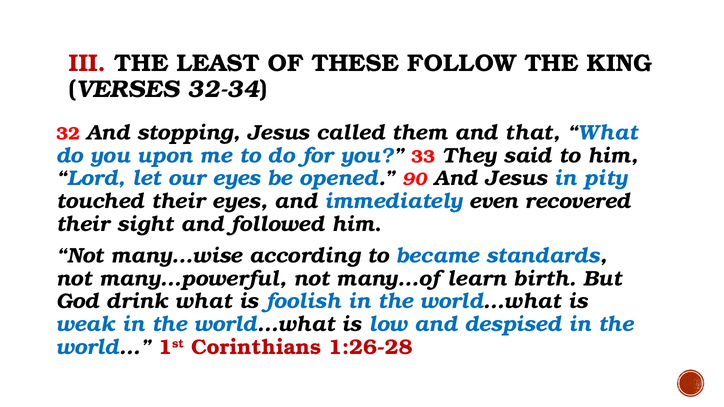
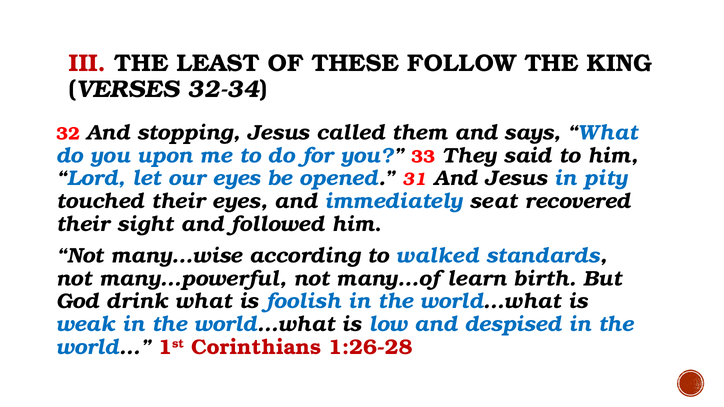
that: that -> says
90: 90 -> 31
even: even -> seat
became: became -> walked
